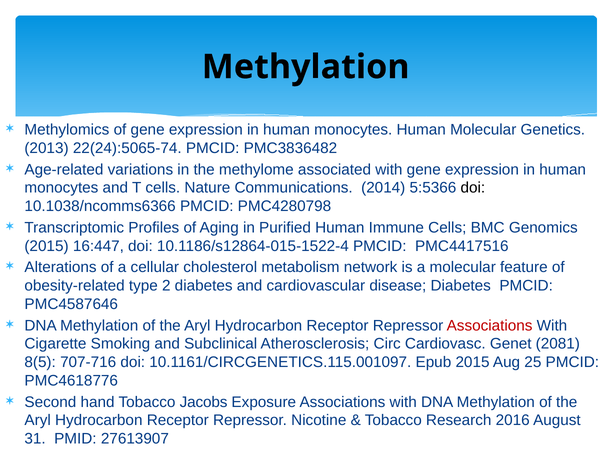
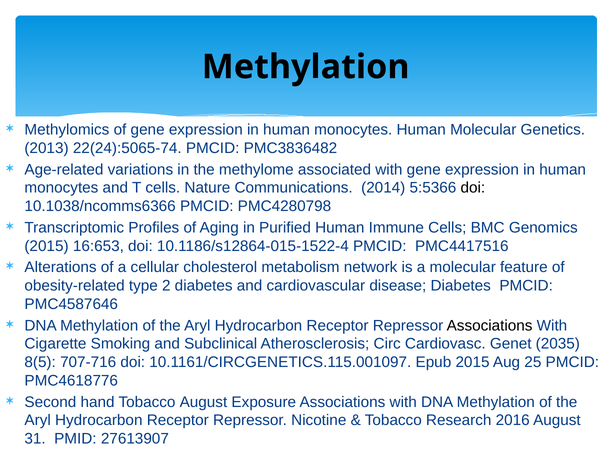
16:447: 16:447 -> 16:653
Associations at (490, 326) colour: red -> black
2081: 2081 -> 2035
Tobacco Jacobs: Jacobs -> August
